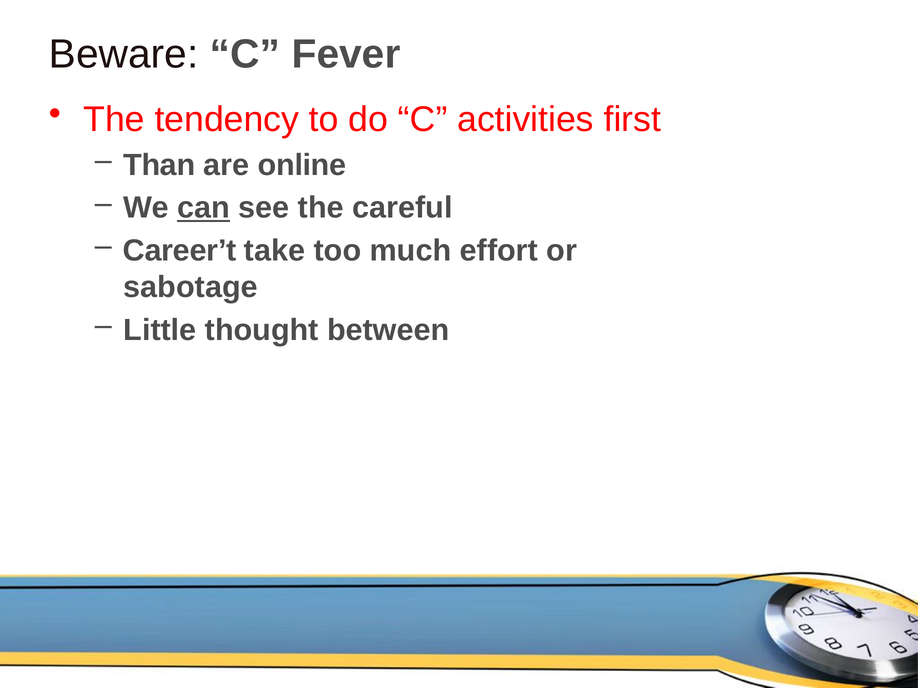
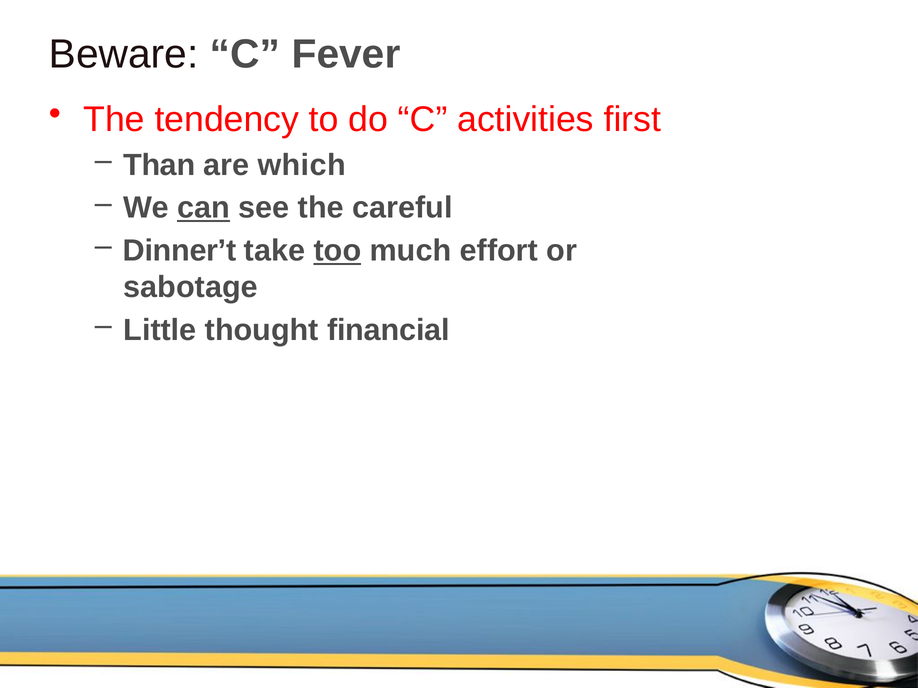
online: online -> which
Career’t: Career’t -> Dinner’t
too underline: none -> present
between: between -> financial
